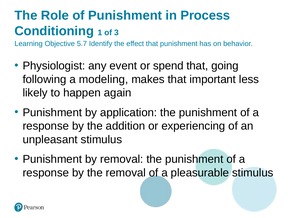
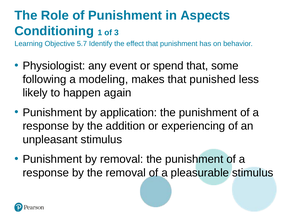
Process: Process -> Aspects
going: going -> some
important: important -> punished
